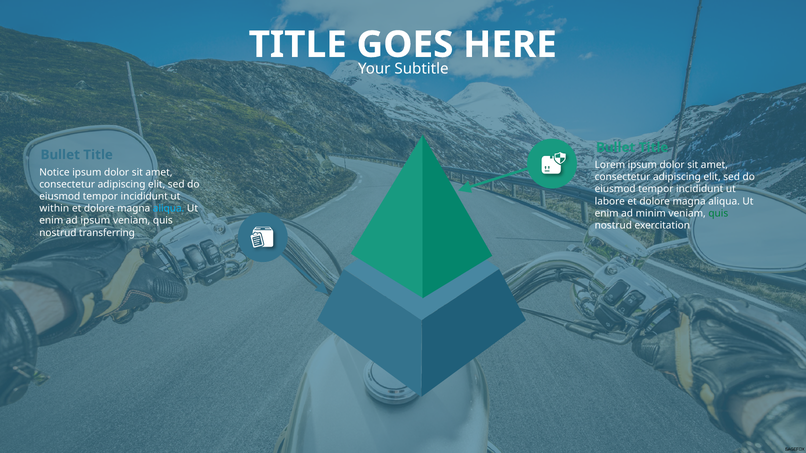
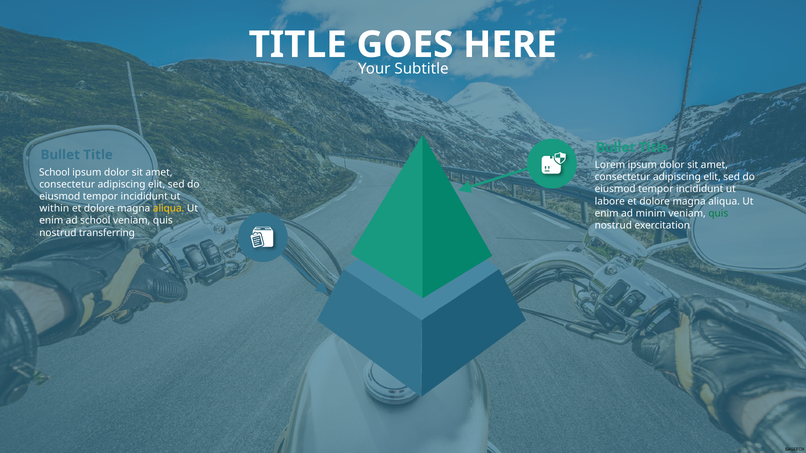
Notice at (54, 172): Notice -> School
aliqua at (169, 209) colour: light blue -> yellow
ad ipsum: ipsum -> school
